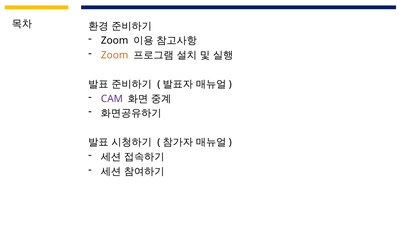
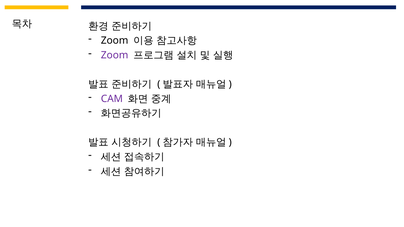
Zoom at (115, 55) colour: orange -> purple
